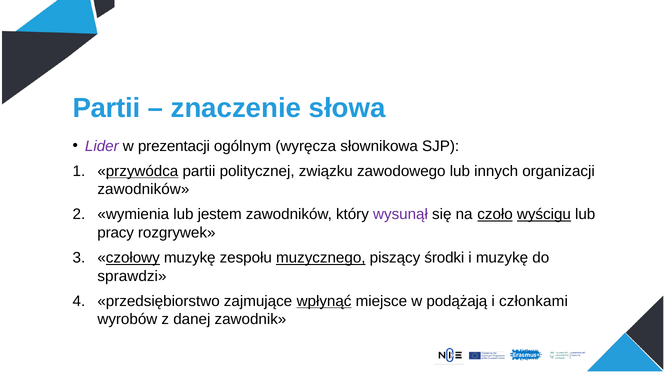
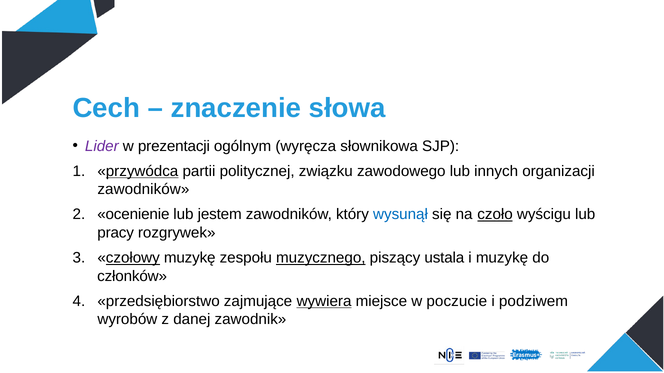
Partii at (106, 108): Partii -> Cech
wymienia: wymienia -> ocenienie
wysunął colour: purple -> blue
wyścigu underline: present -> none
środki: środki -> ustala
sprawdzi: sprawdzi -> członków
wpłynąć: wpłynąć -> wywiera
podążają: podążają -> poczucie
członkami: członkami -> podziwem
